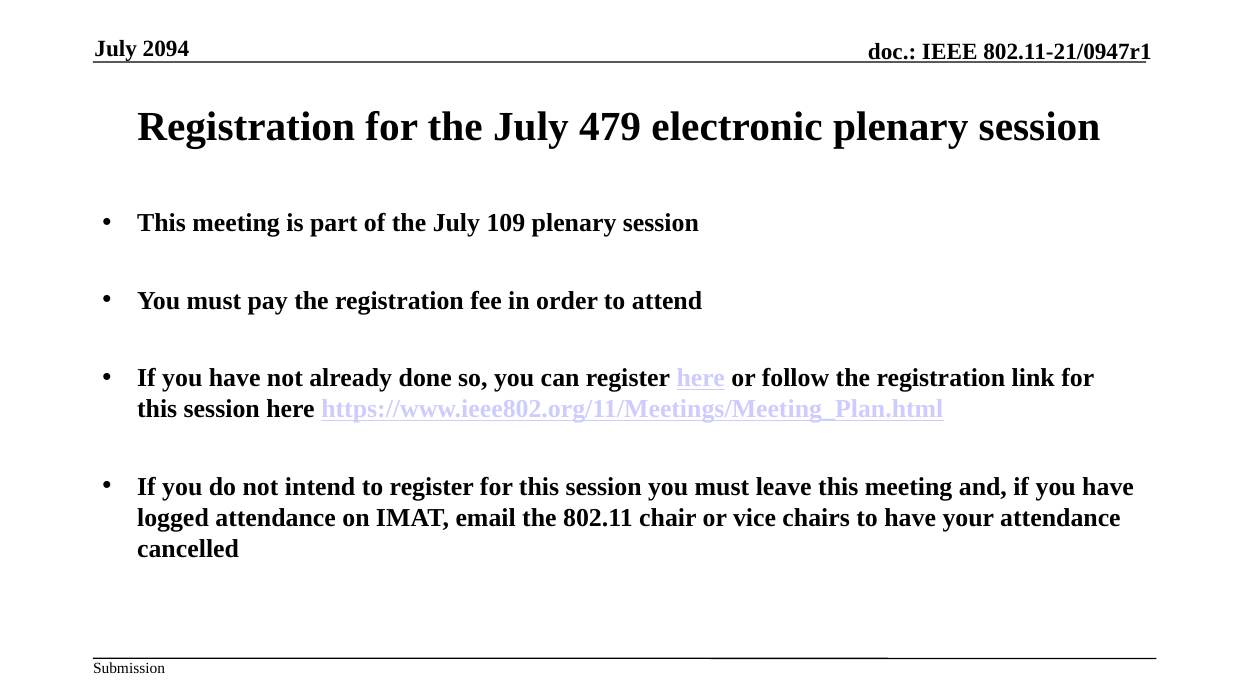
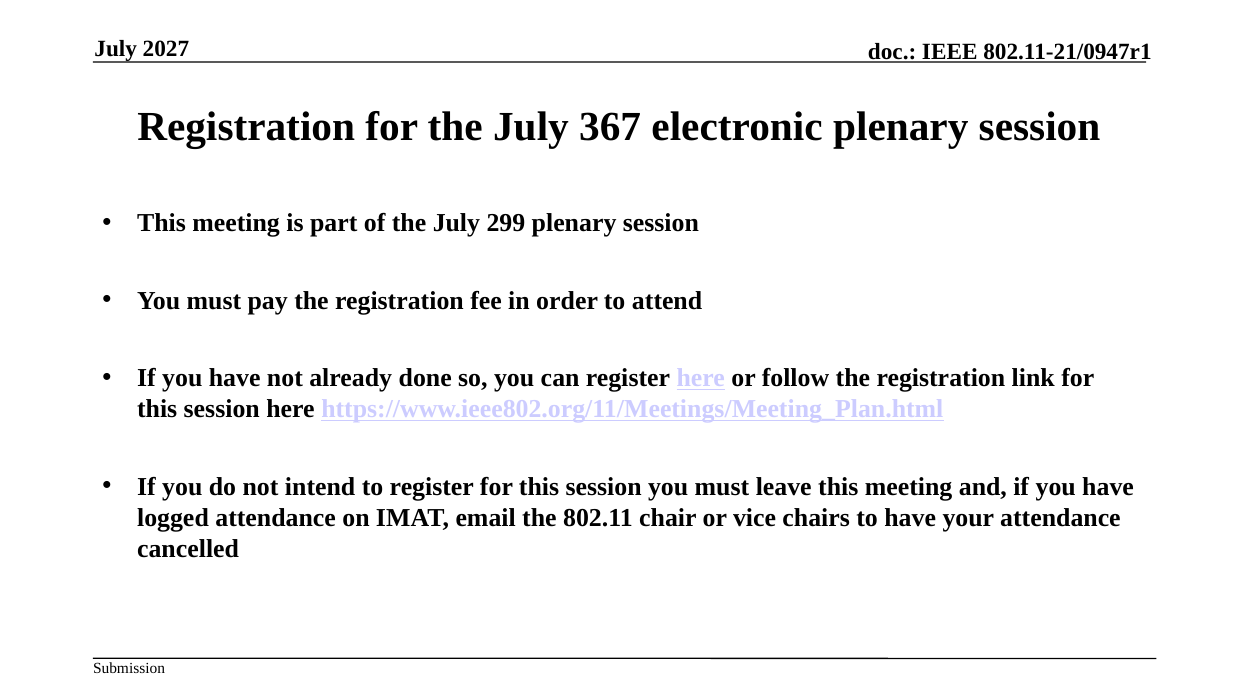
2094: 2094 -> 2027
479: 479 -> 367
109: 109 -> 299
